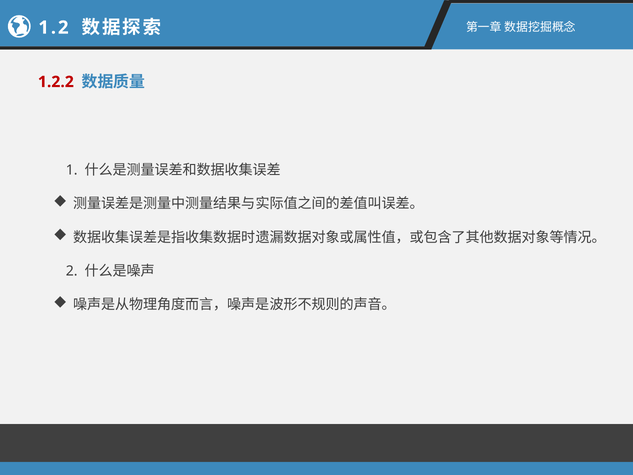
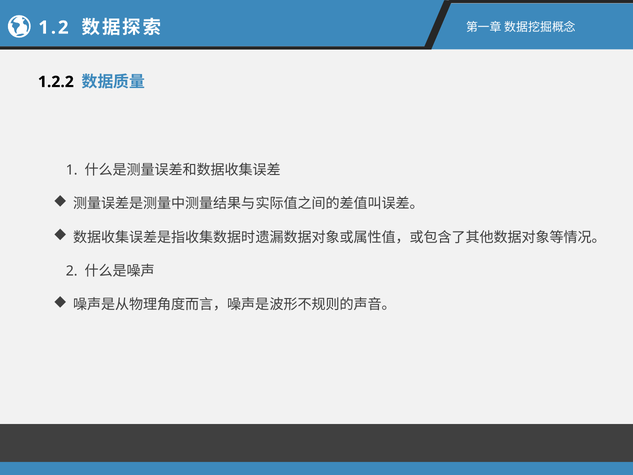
1.2.2 colour: red -> black
